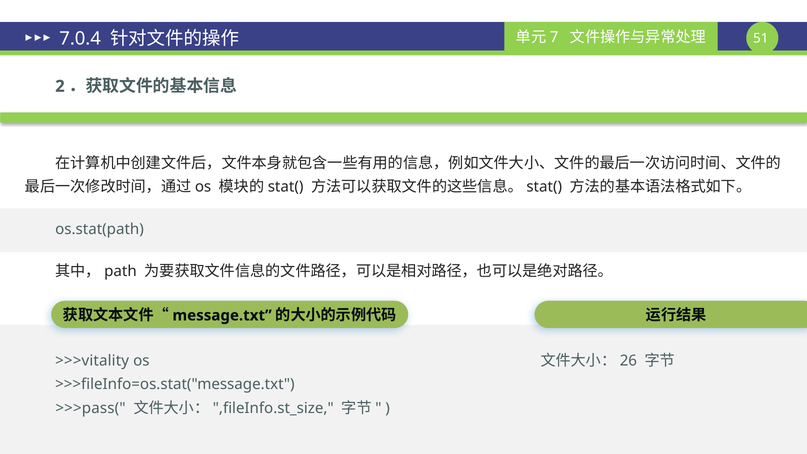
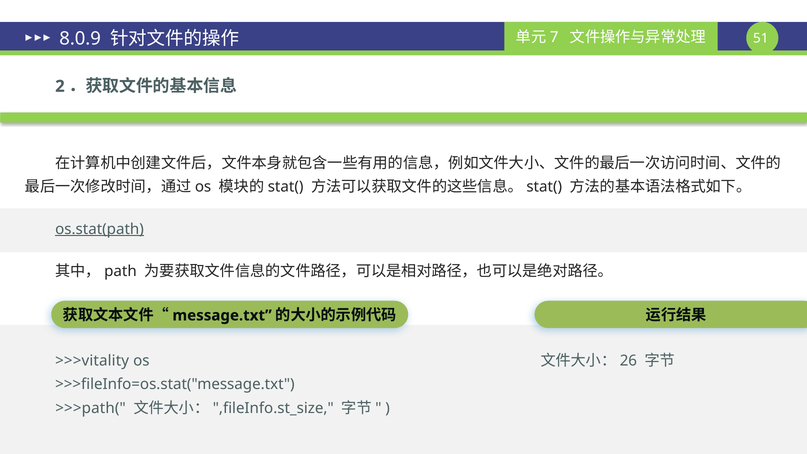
7.0.4: 7.0.4 -> 8.0.9
os.stat(path underline: none -> present
>>>pass(: >>>pass( -> >>>path(
